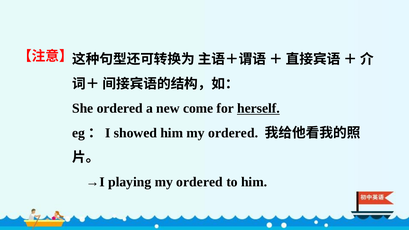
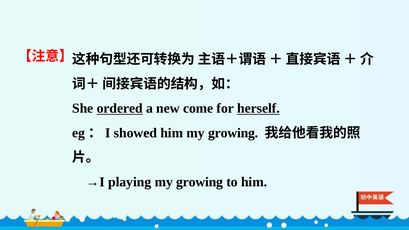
ordered at (120, 108) underline: none -> present
him my ordered: ordered -> growing
ordered at (200, 182): ordered -> growing
